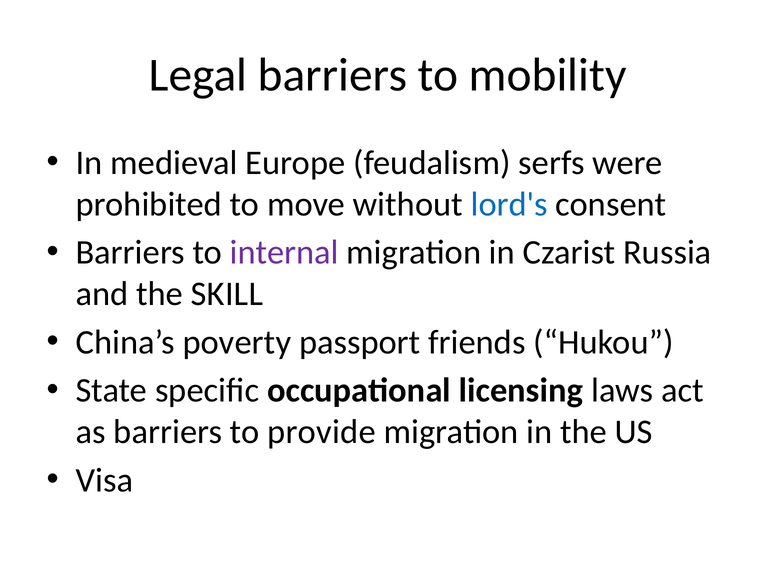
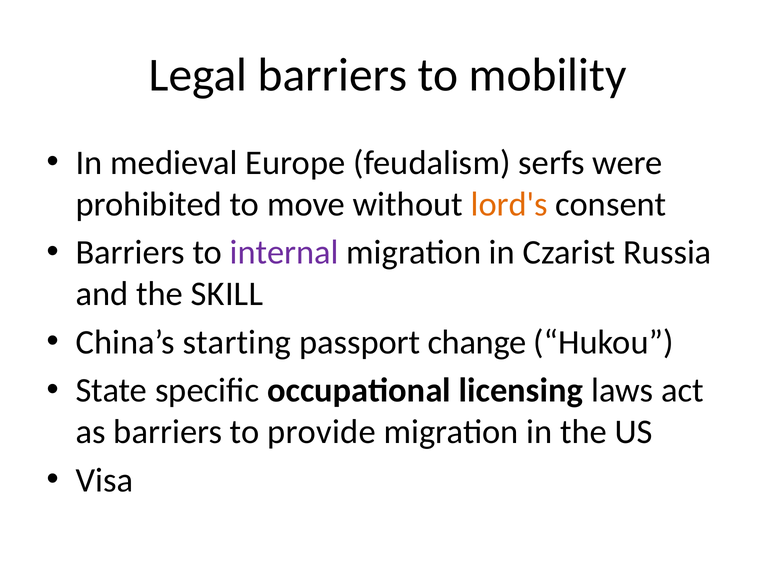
lord's colour: blue -> orange
poverty: poverty -> starting
friends: friends -> change
